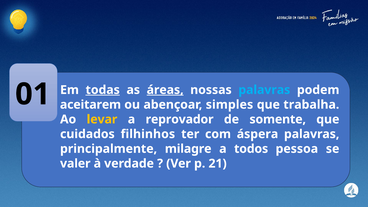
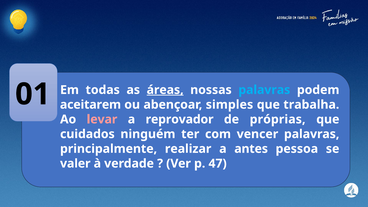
todas underline: present -> none
levar colour: yellow -> pink
somente: somente -> próprias
filhinhos: filhinhos -> ninguém
áspera: áspera -> vencer
milagre: milagre -> realizar
todos: todos -> antes
21: 21 -> 47
